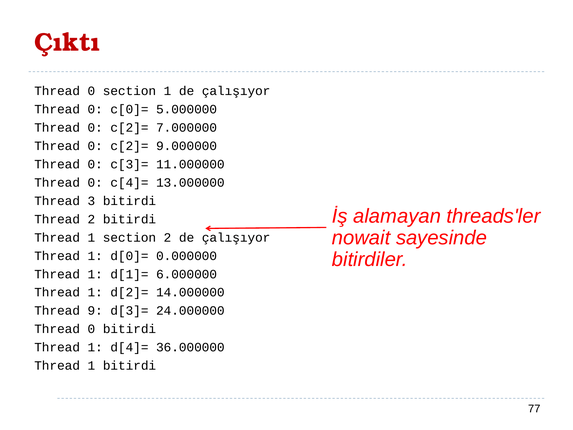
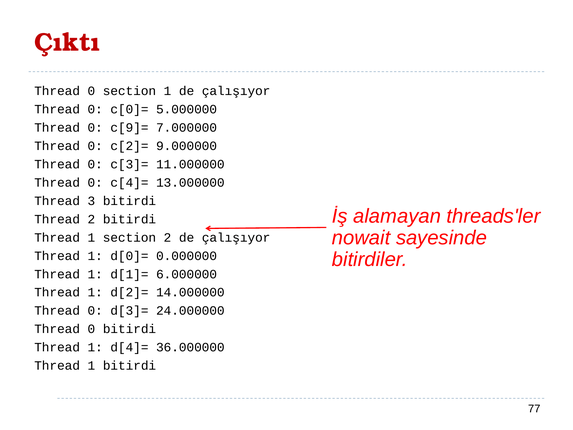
c[2]= at (129, 127): c[2]= -> c[9]=
9 at (95, 311): 9 -> 0
